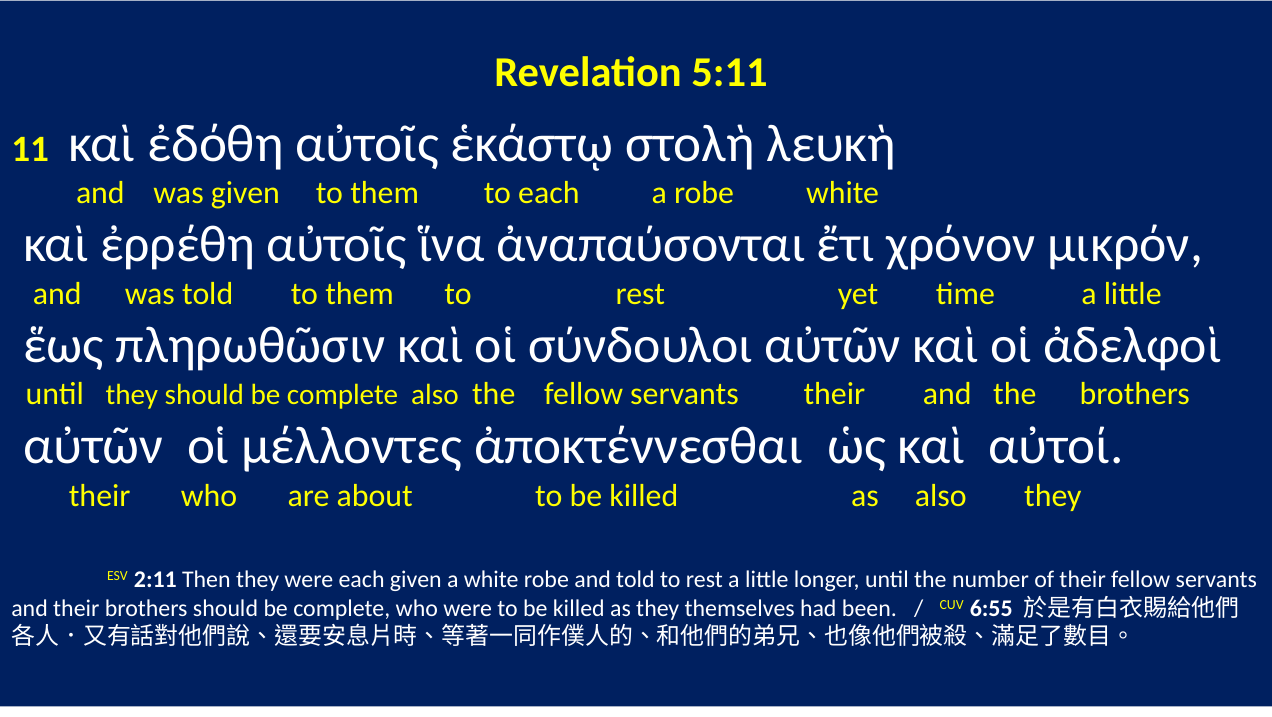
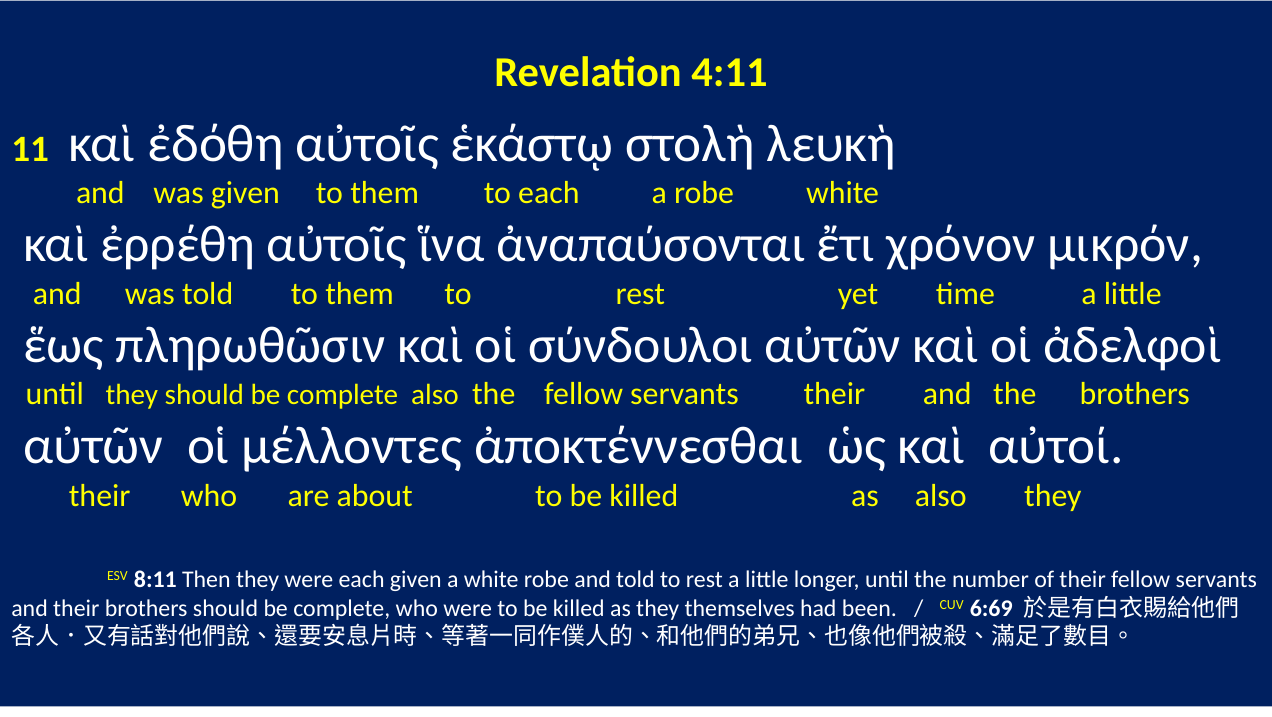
5:11: 5:11 -> 4:11
2:11: 2:11 -> 8:11
6:55: 6:55 -> 6:69
